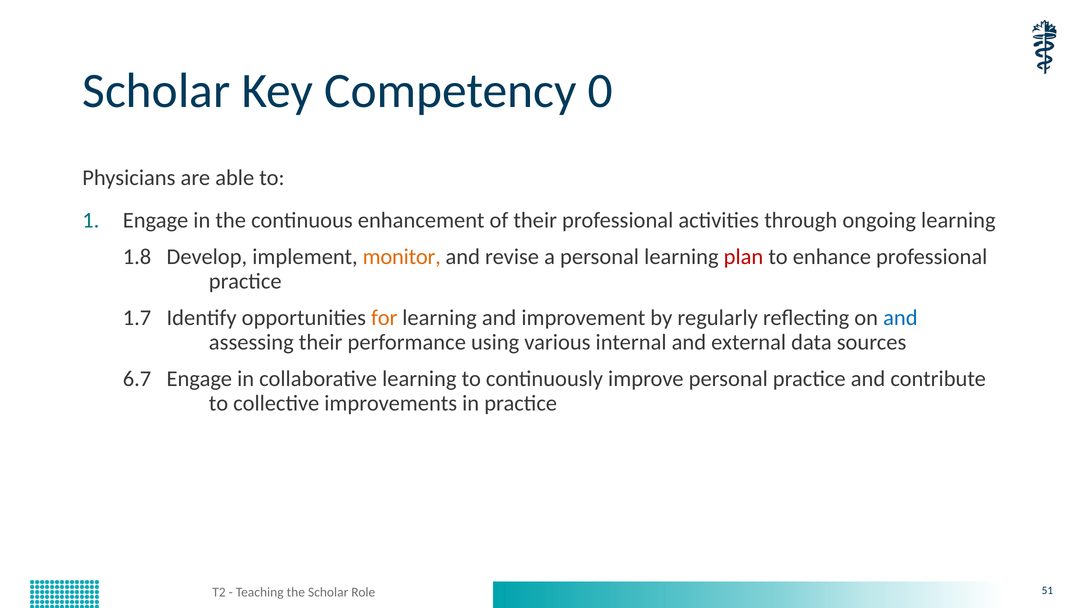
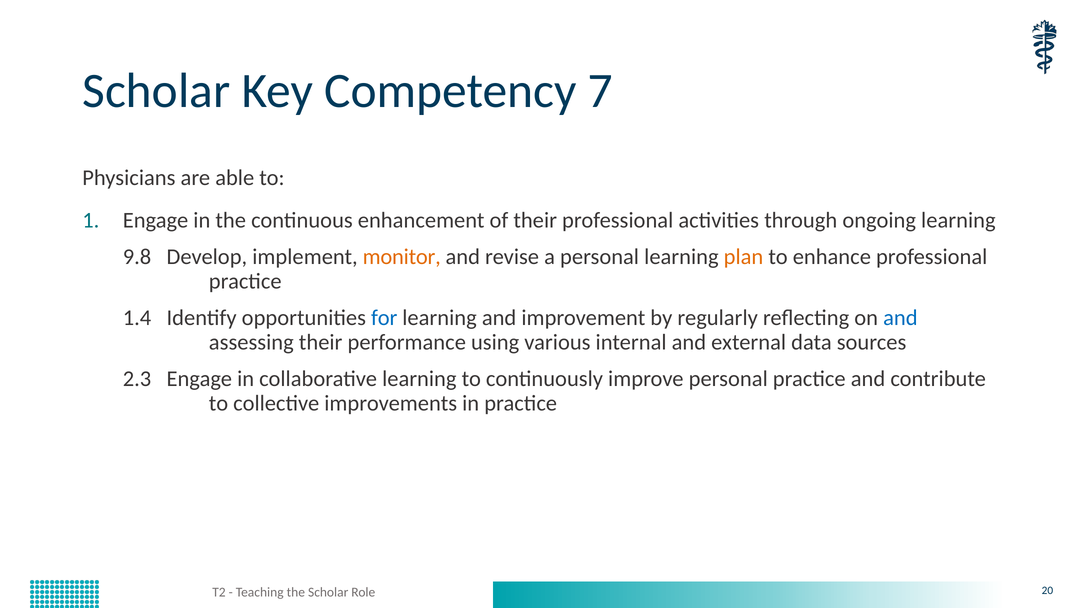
0: 0 -> 7
1.8: 1.8 -> 9.8
plan colour: red -> orange
1.7: 1.7 -> 1.4
for colour: orange -> blue
6.7: 6.7 -> 2.3
51: 51 -> 20
